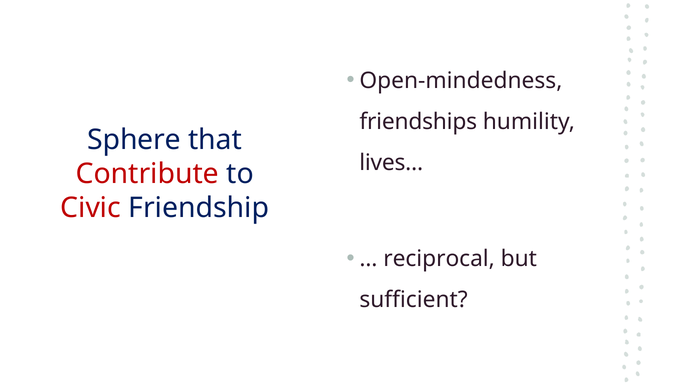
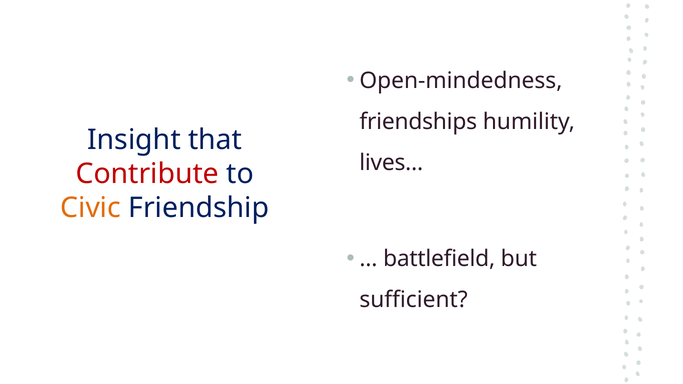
Sphere: Sphere -> Insight
Civic colour: red -> orange
reciprocal: reciprocal -> battlefield
